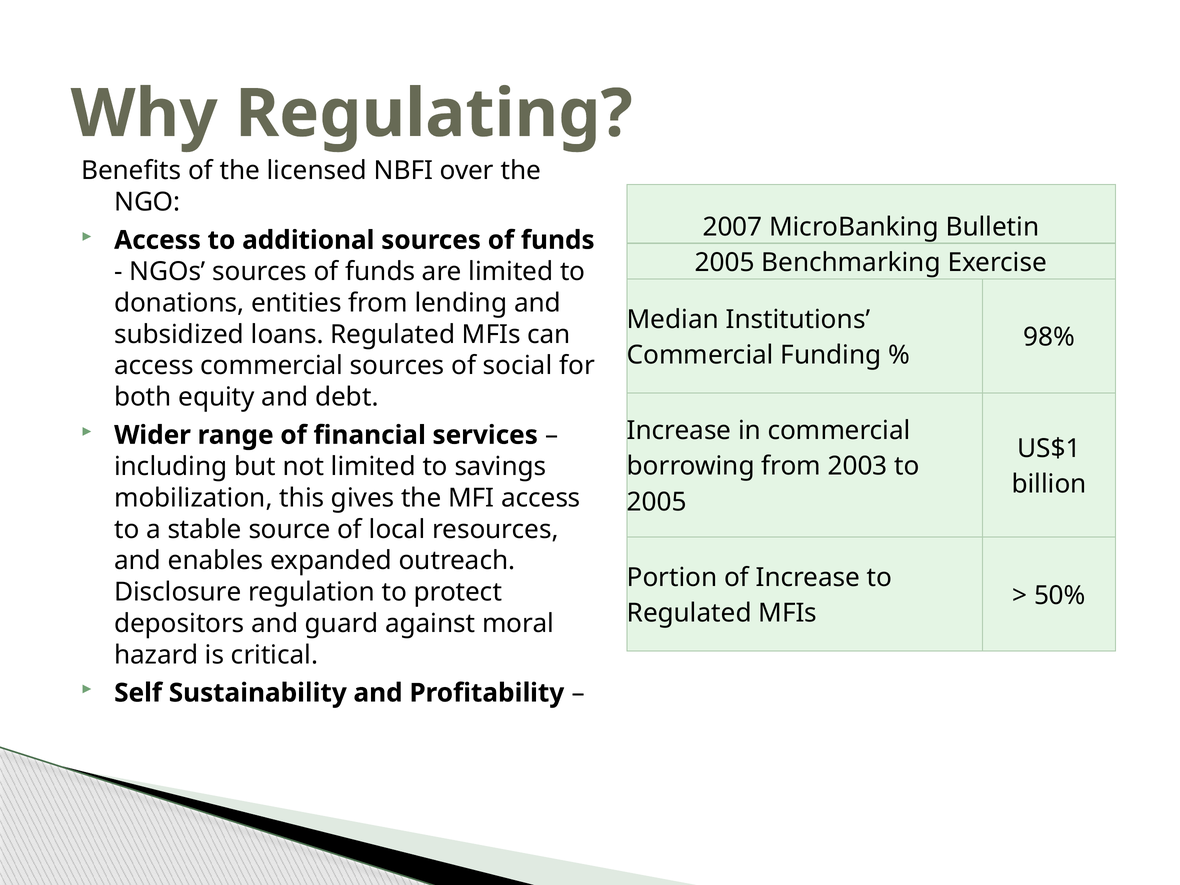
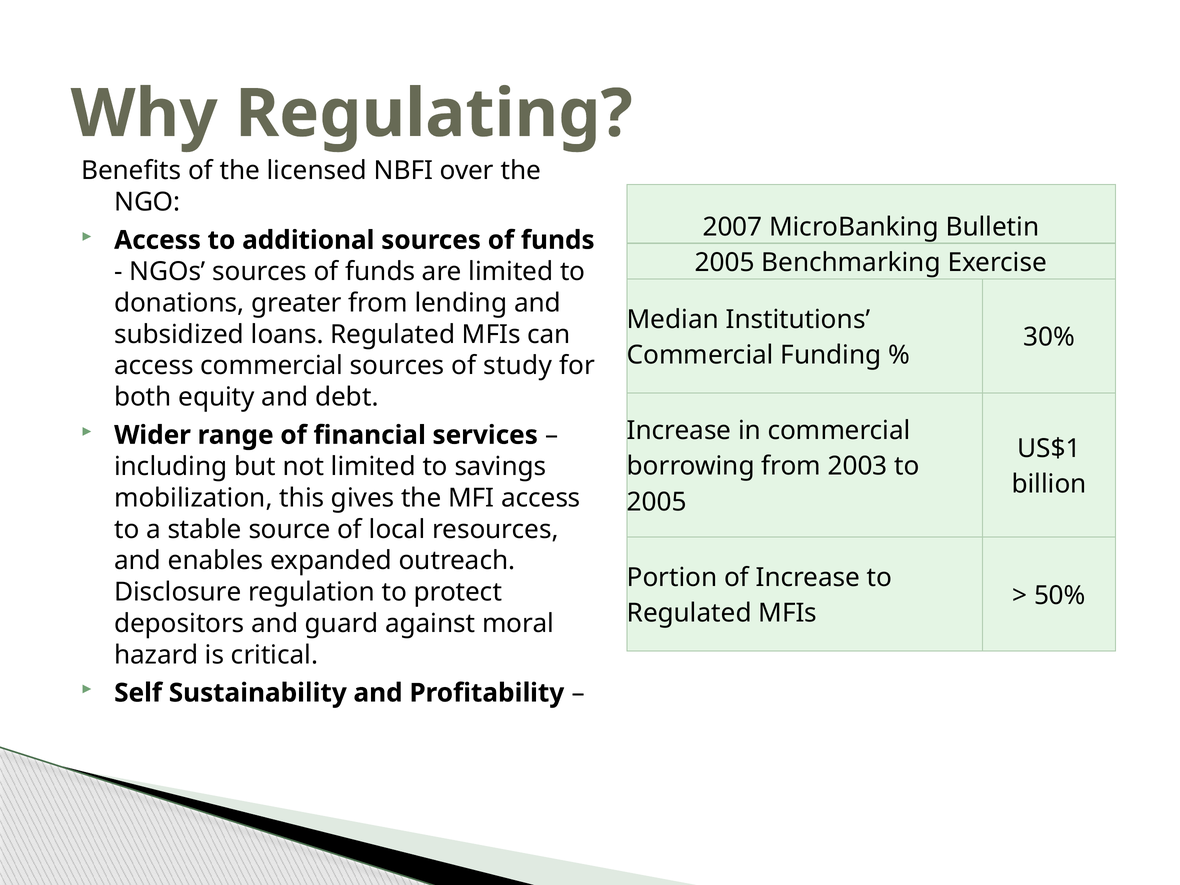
entities: entities -> greater
98%: 98% -> 30%
social: social -> study
